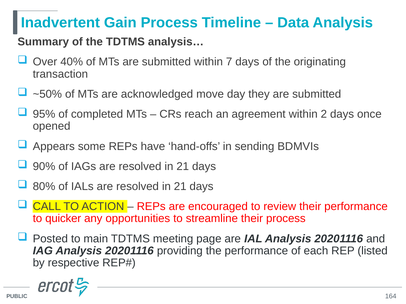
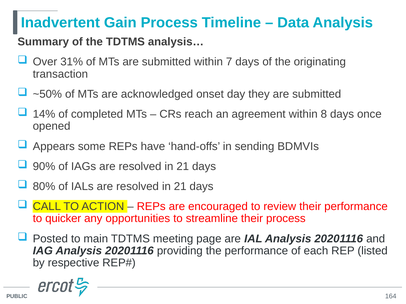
40%: 40% -> 31%
move: move -> onset
95%: 95% -> 14%
2: 2 -> 8
